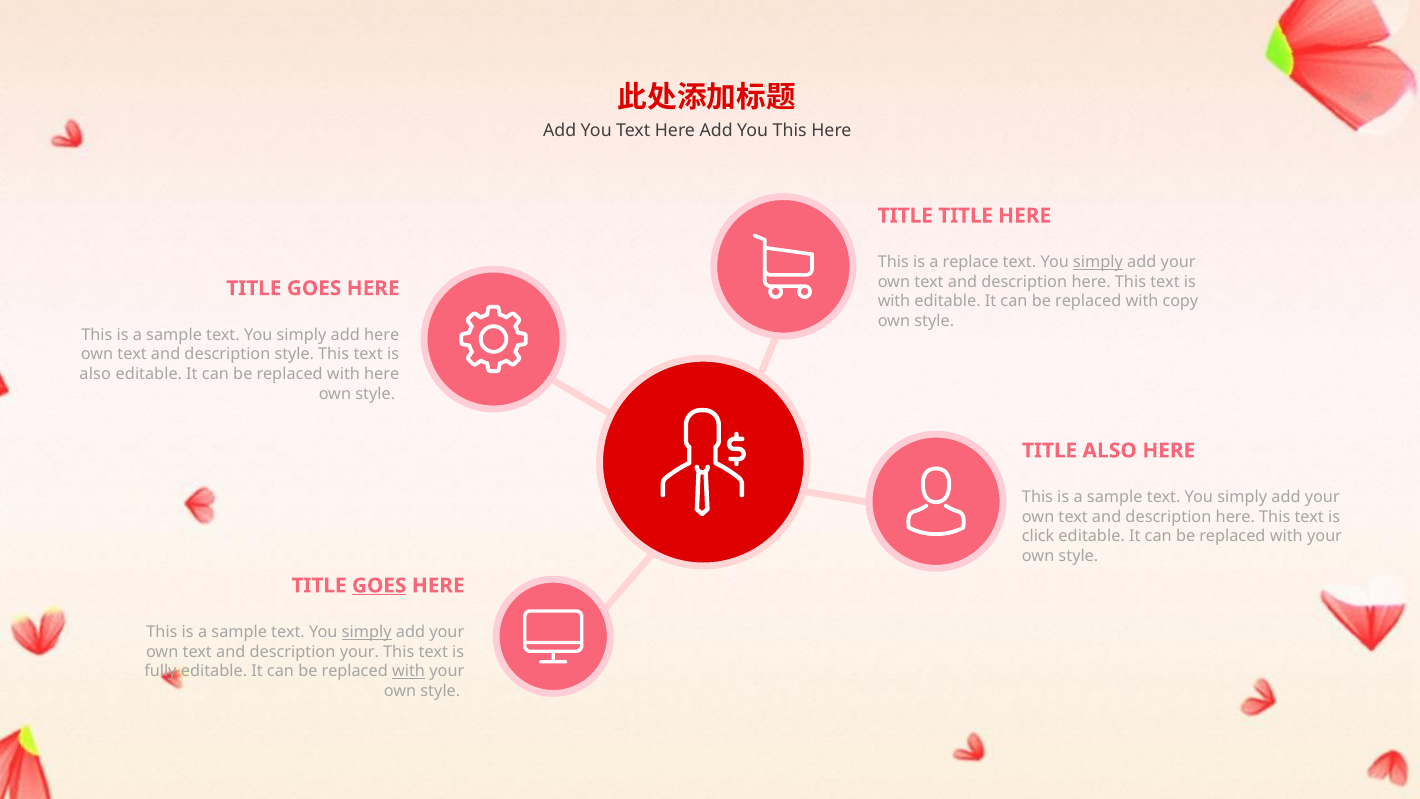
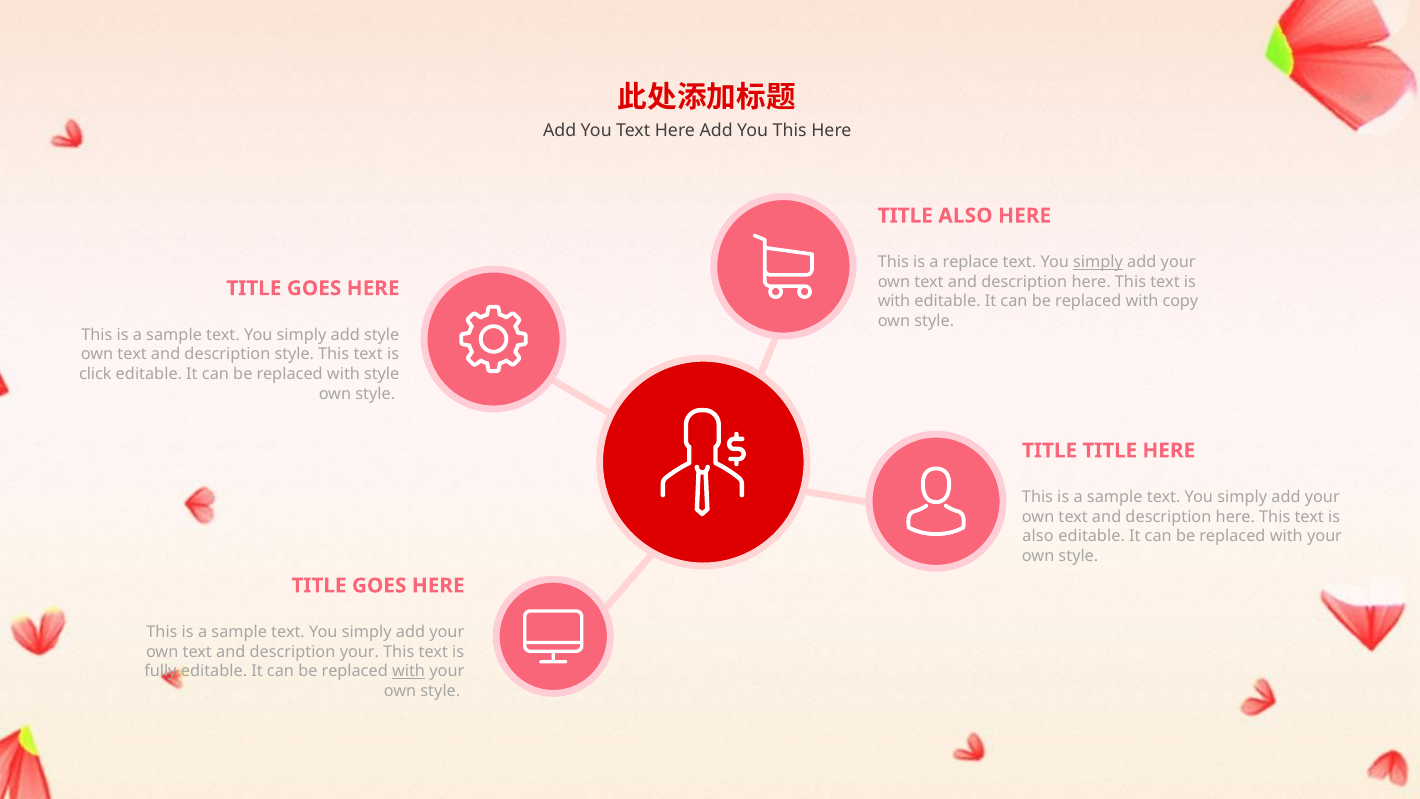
TITLE TITLE: TITLE -> ALSO
add here: here -> style
also at (95, 374): also -> click
with here: here -> style
TITLE ALSO: ALSO -> TITLE
click at (1038, 536): click -> also
GOES at (379, 585) underline: present -> none
simply at (367, 632) underline: present -> none
